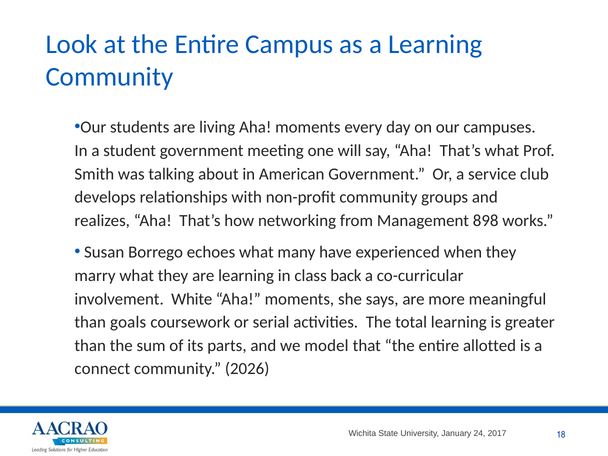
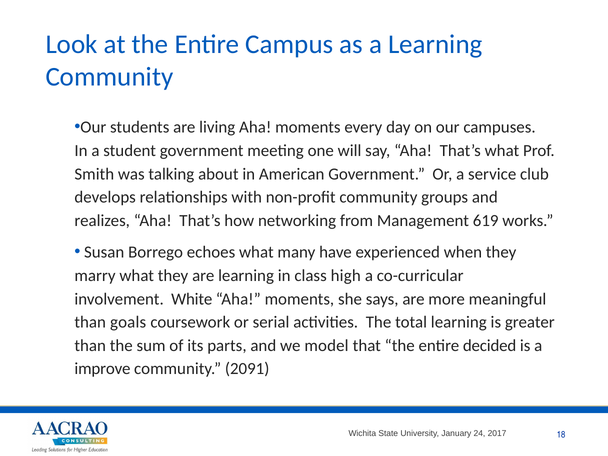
898: 898 -> 619
back: back -> high
allotted: allotted -> decided
connect: connect -> improve
2026: 2026 -> 2091
